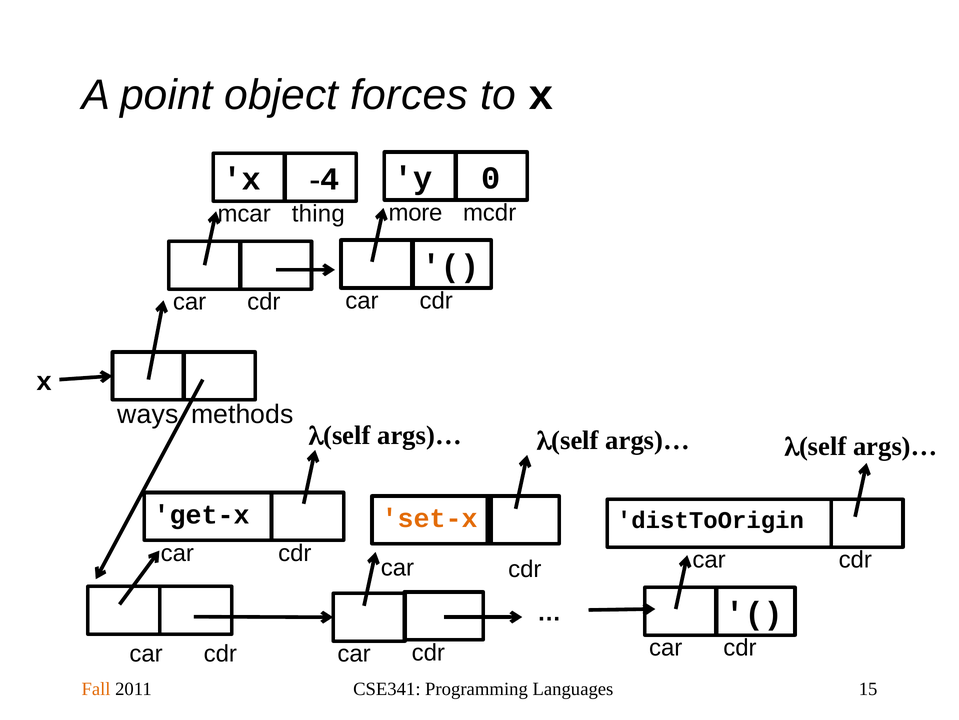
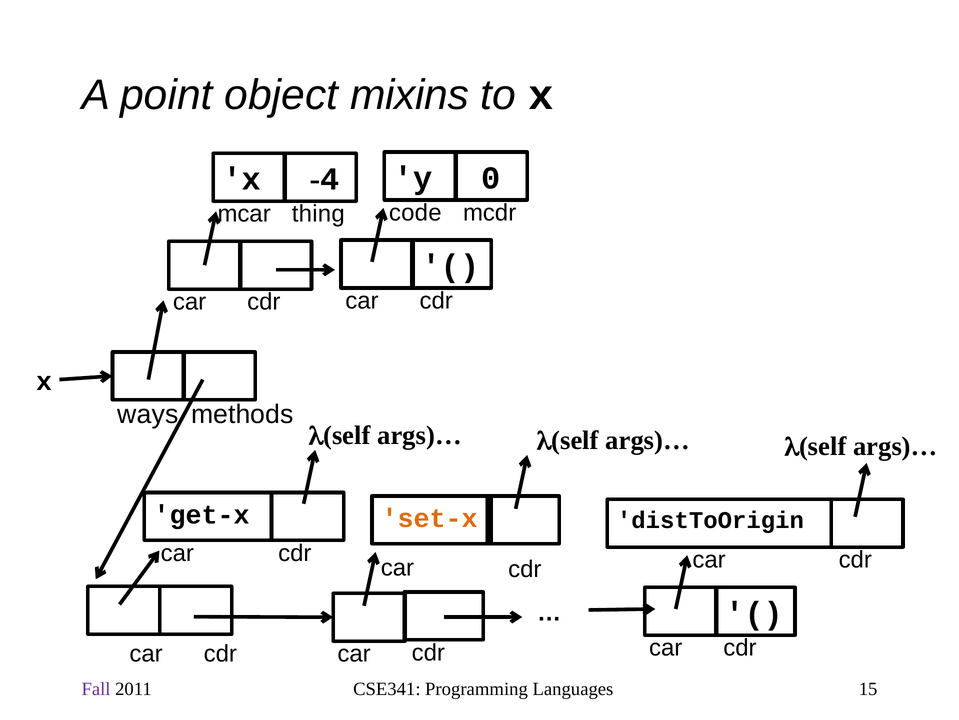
forces: forces -> mixins
more: more -> code
Fall colour: orange -> purple
